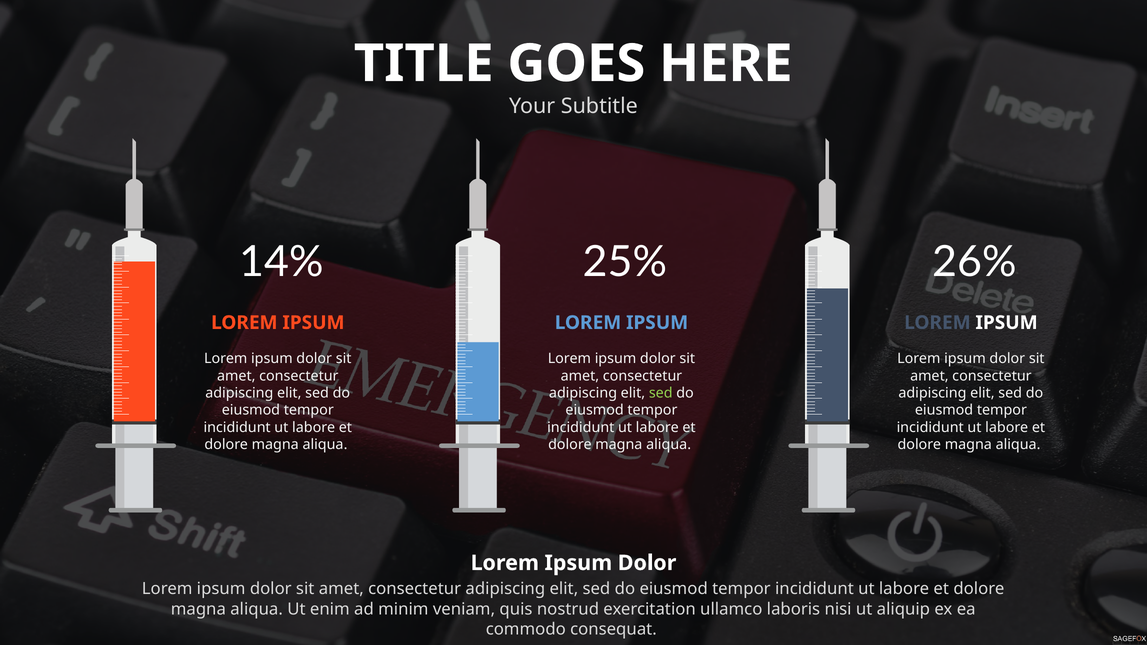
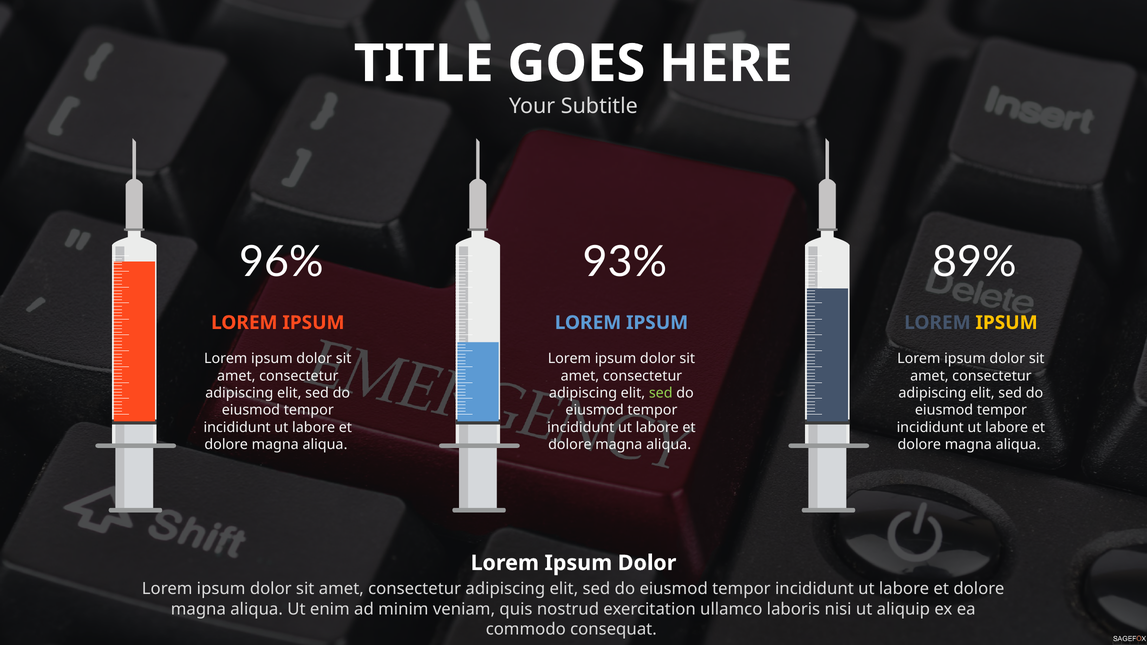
14%: 14% -> 96%
25%: 25% -> 93%
26%: 26% -> 89%
IPSUM at (1007, 323) colour: white -> yellow
